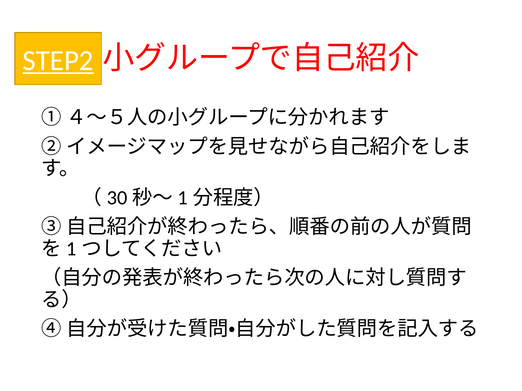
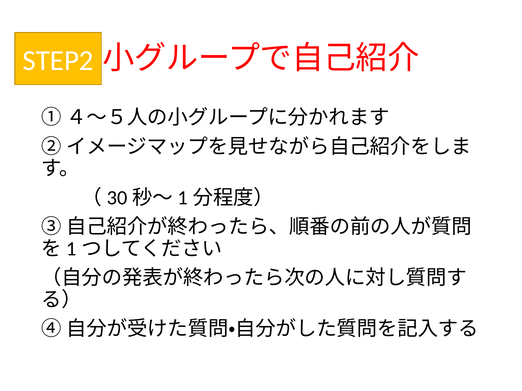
STEP2 underline: present -> none
